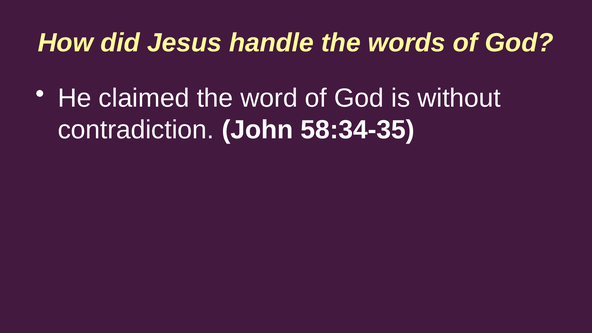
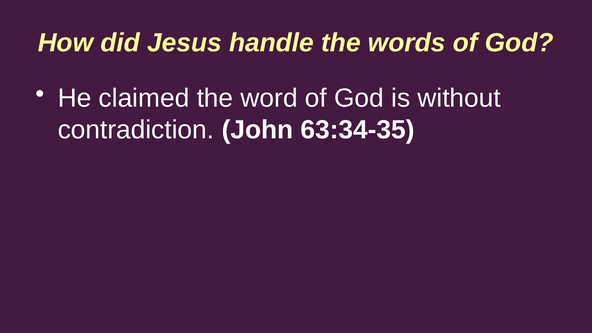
58:34-35: 58:34-35 -> 63:34-35
